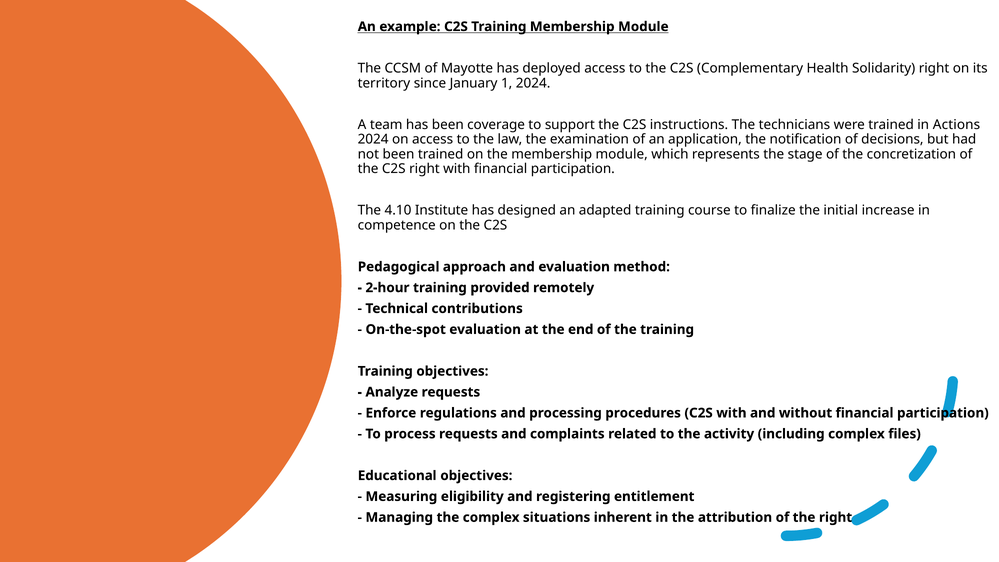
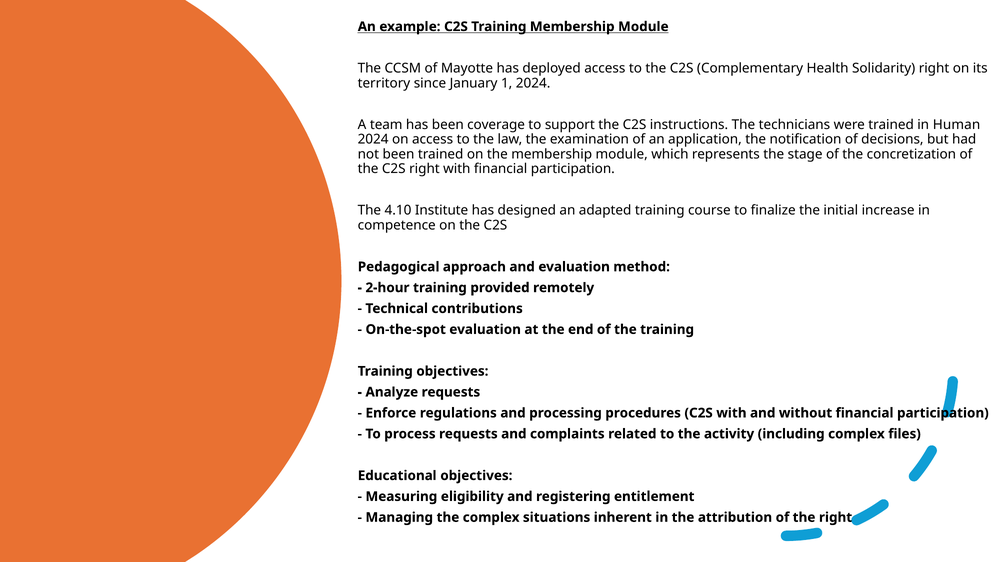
Actions: Actions -> Human
